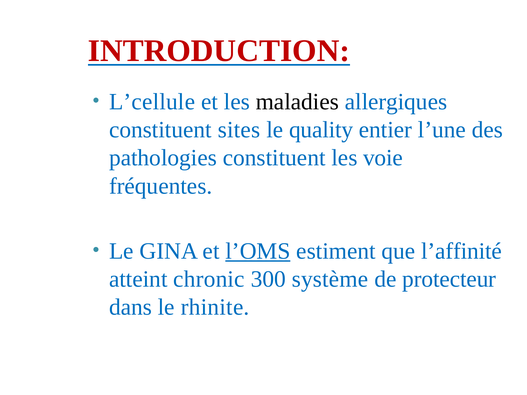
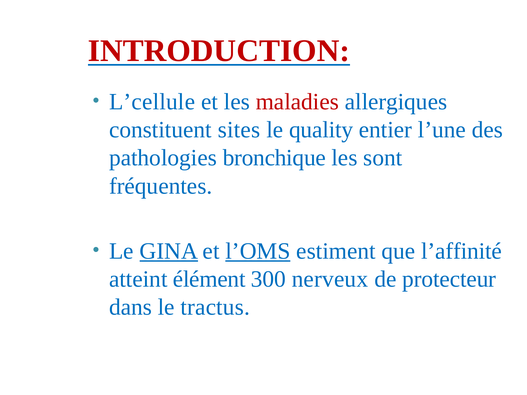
maladies colour: black -> red
pathologies constituent: constituent -> bronchique
voie: voie -> sont
GINA underline: none -> present
chronic: chronic -> élément
système: système -> nerveux
rhinite: rhinite -> tractus
